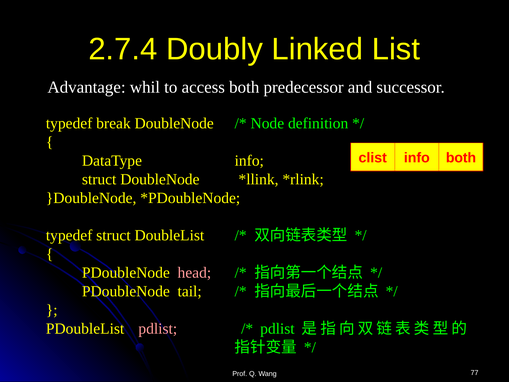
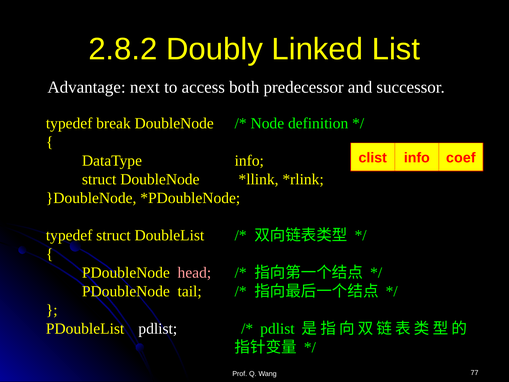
2.7.4: 2.7.4 -> 2.8.2
whil: whil -> next
info both: both -> coef
pdlist at (158, 328) colour: pink -> white
